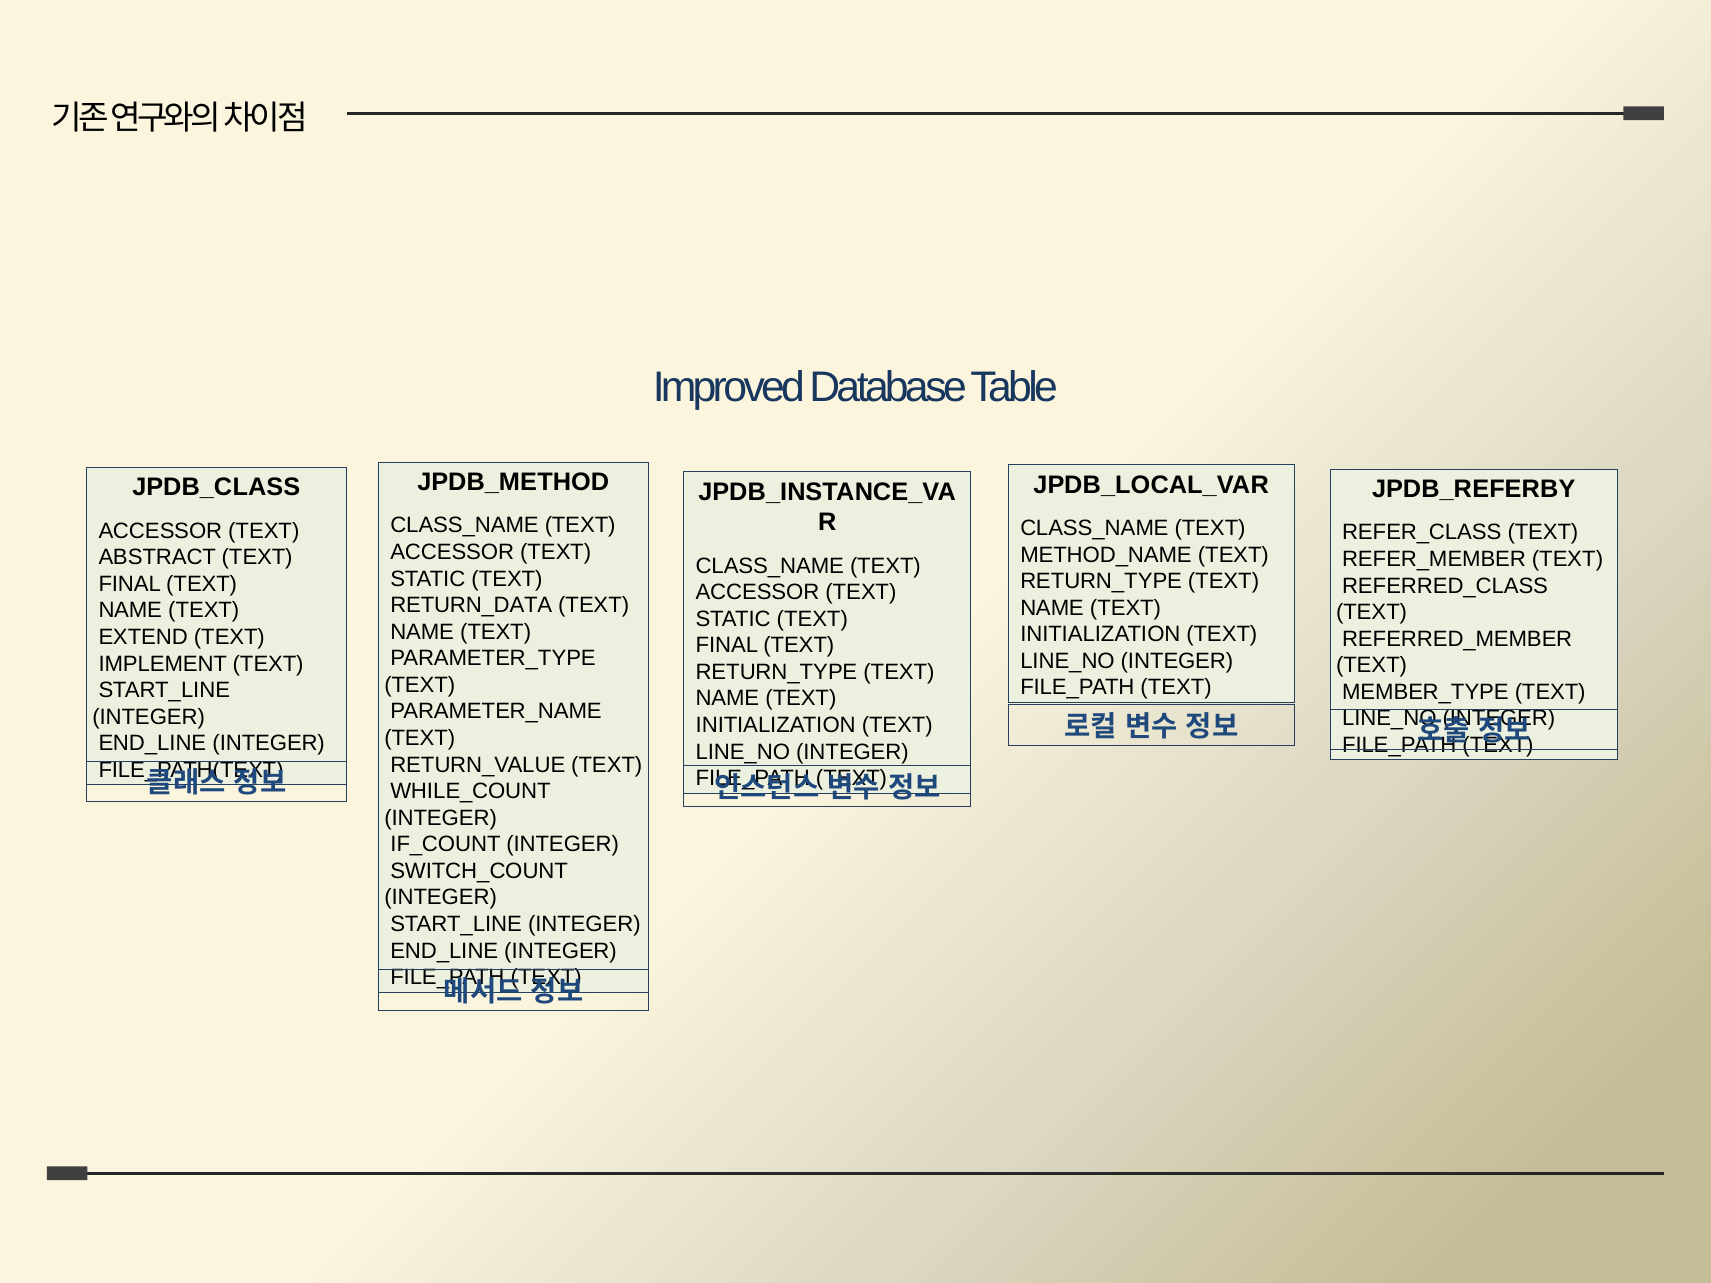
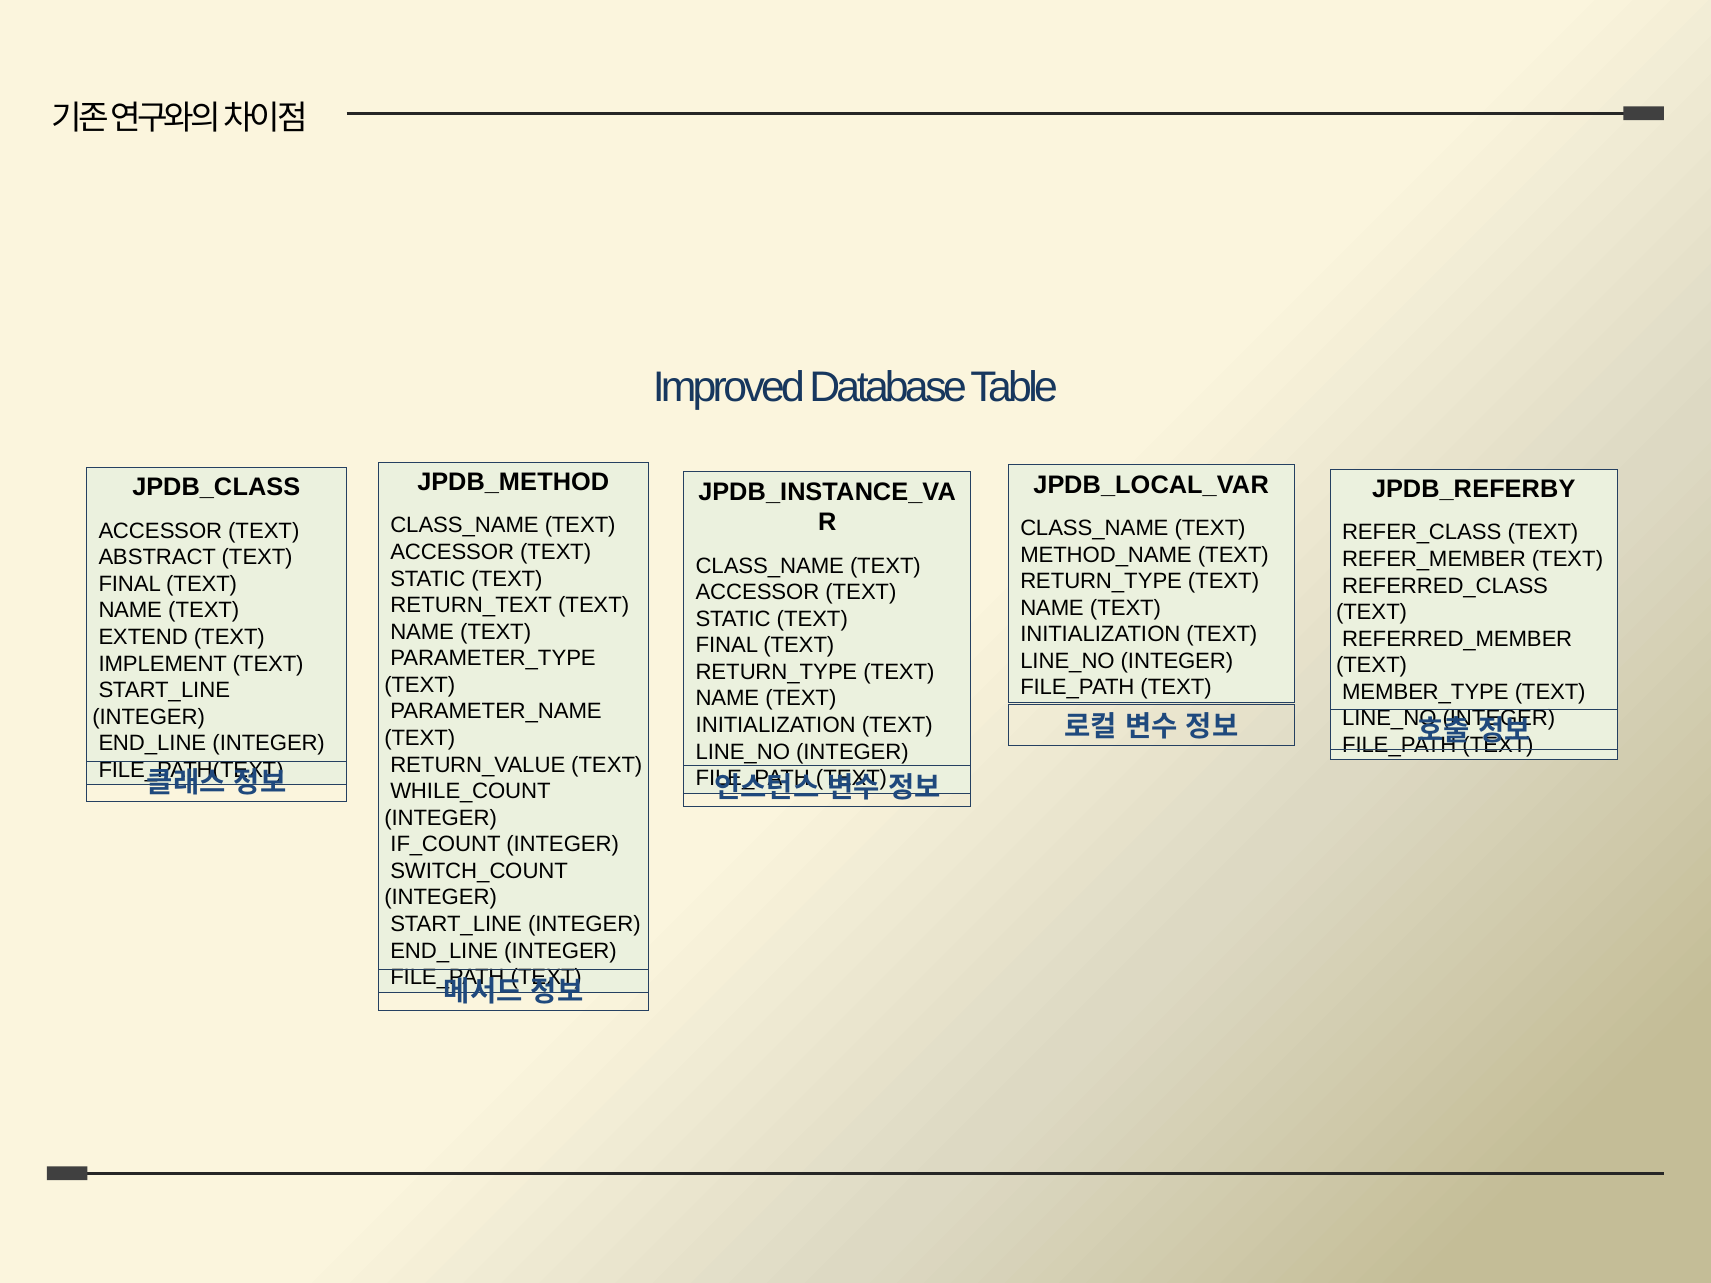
RETURN_DATA: RETURN_DATA -> RETURN_TEXT
